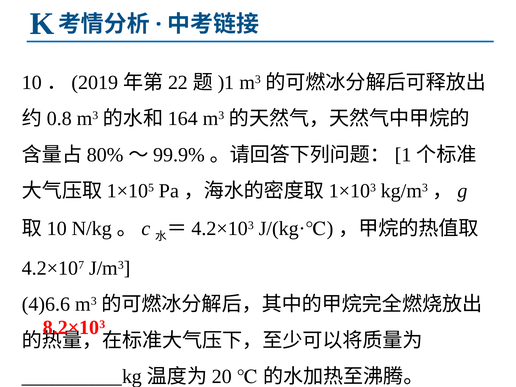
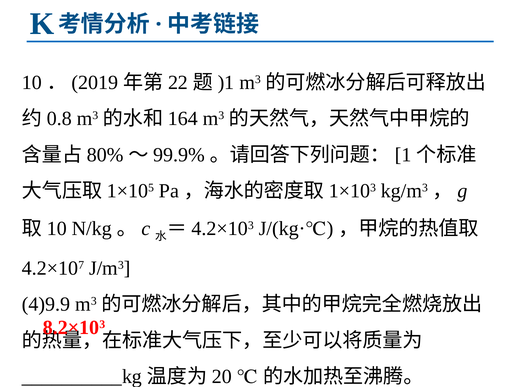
4)6.6: 4)6.6 -> 4)9.9
